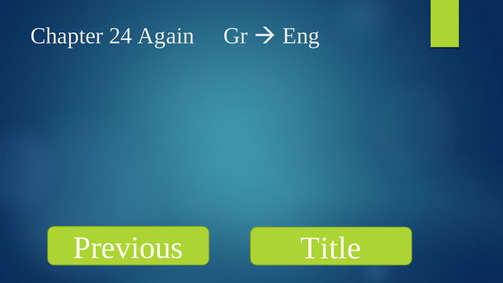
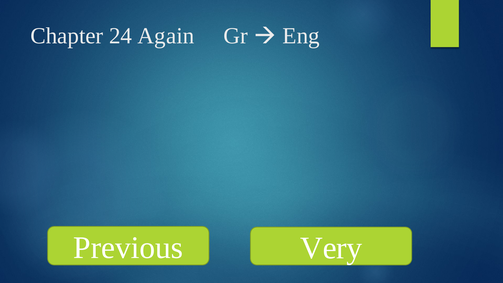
Title: Title -> Very
